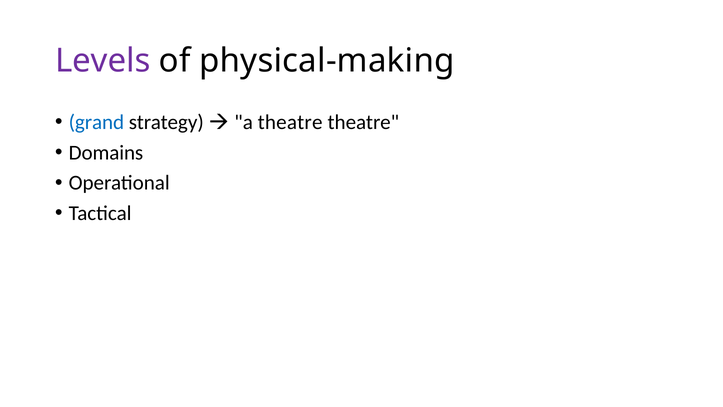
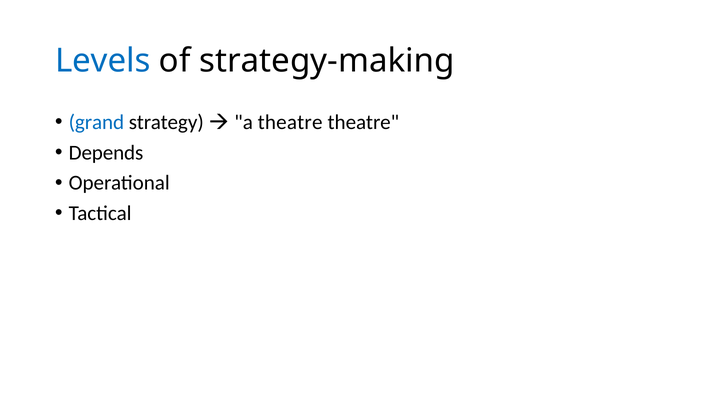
Levels colour: purple -> blue
physical-making: physical-making -> strategy-making
Domains: Domains -> Depends
